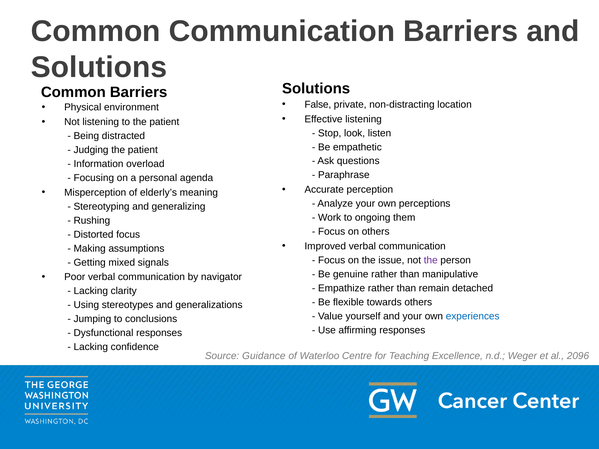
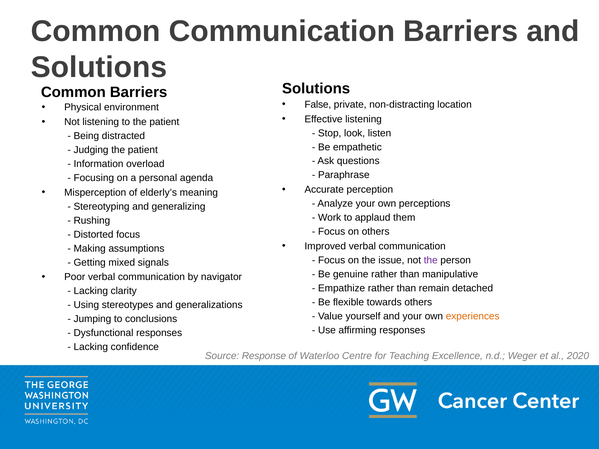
ongoing: ongoing -> applaud
experiences colour: blue -> orange
Guidance: Guidance -> Response
2096: 2096 -> 2020
